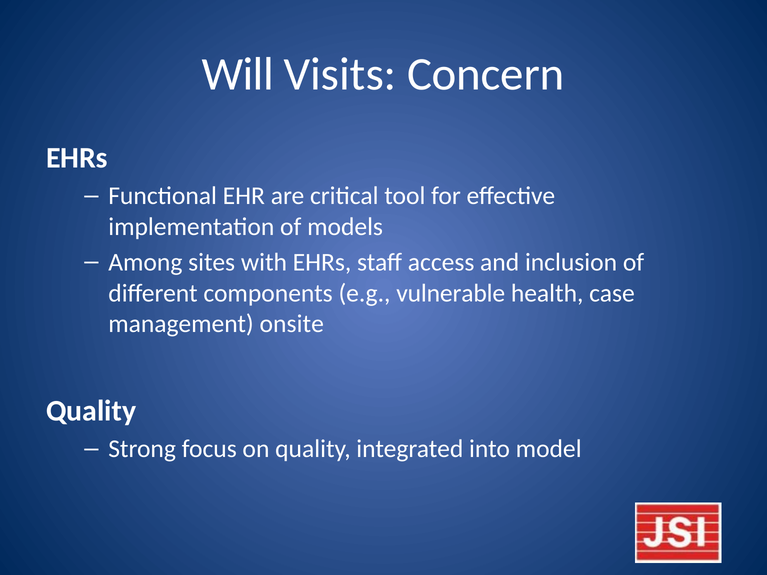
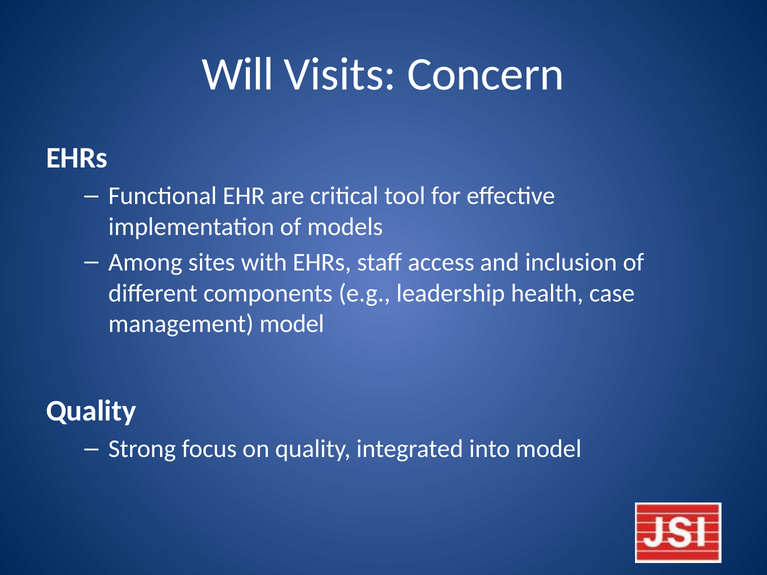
vulnerable: vulnerable -> leadership
management onsite: onsite -> model
